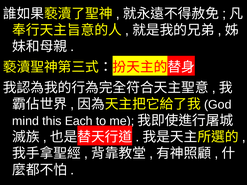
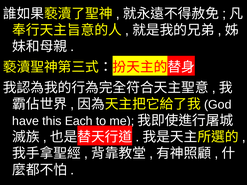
mind: mind -> have
